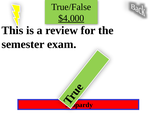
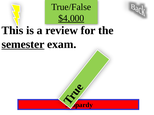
semester underline: none -> present
